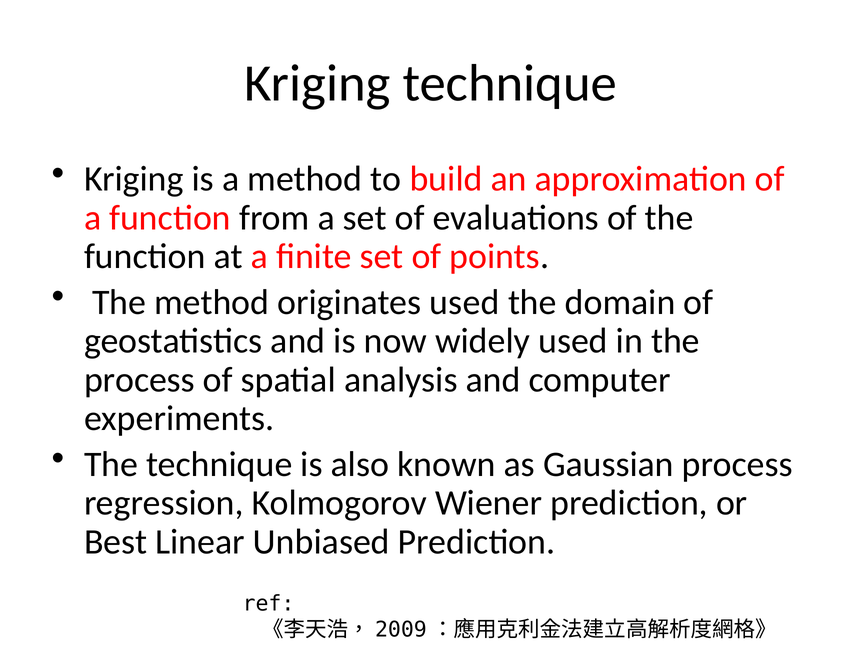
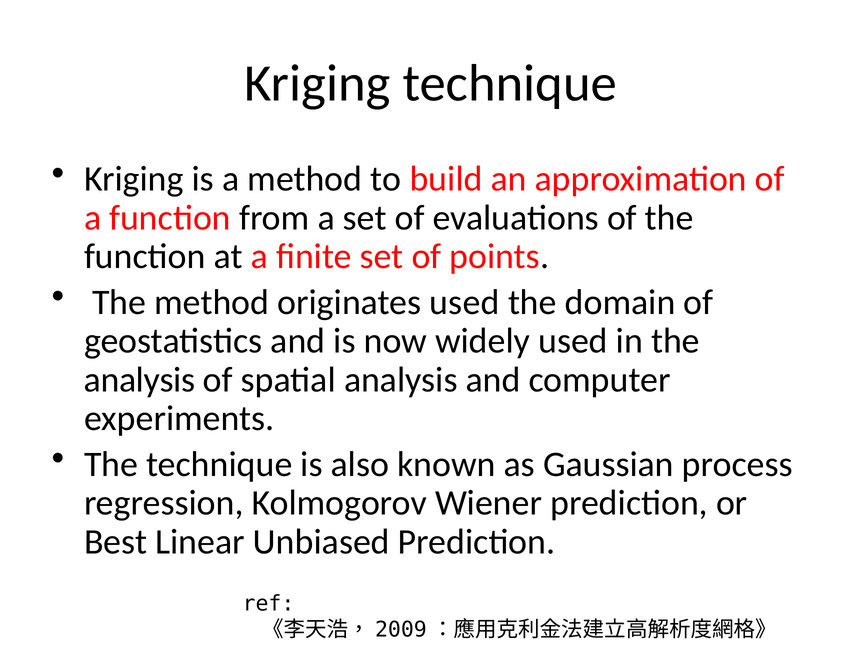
process at (139, 380): process -> analysis
